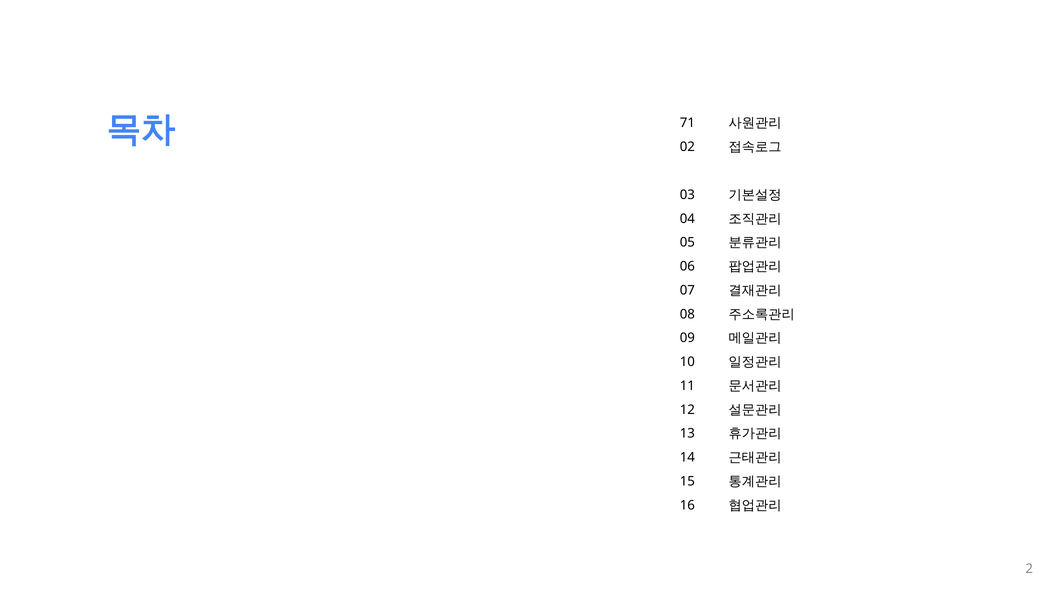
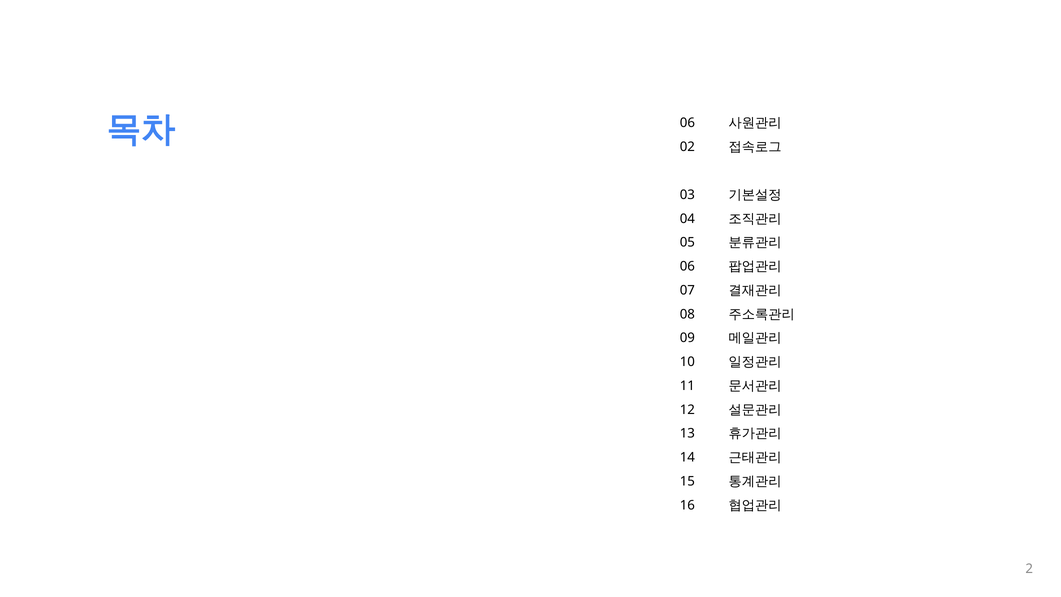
71 at (687, 123): 71 -> 06
